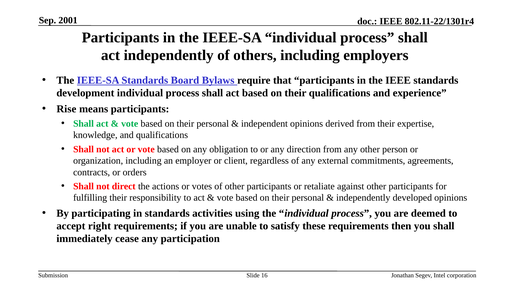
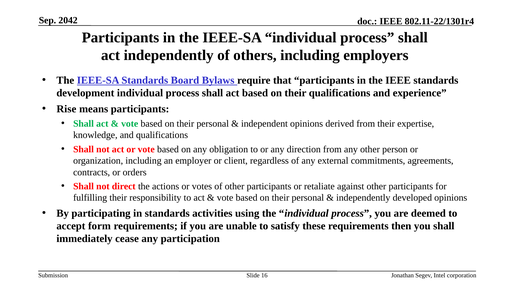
2001: 2001 -> 2042
right: right -> form
